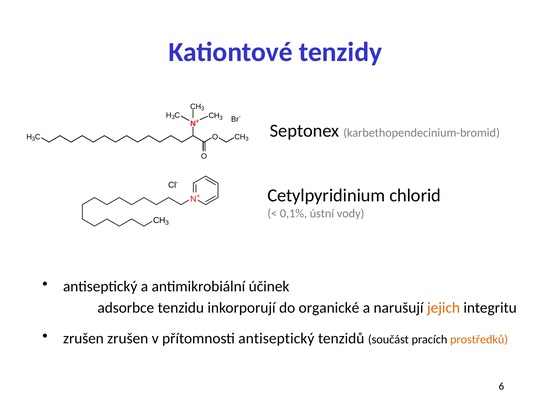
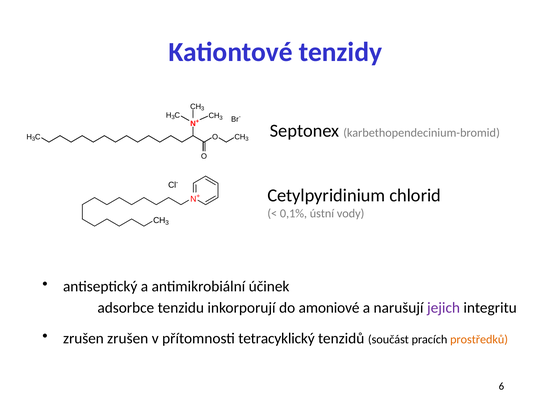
organické: organické -> amoniové
jejich colour: orange -> purple
přítomnosti antiseptický: antiseptický -> tetracyklický
